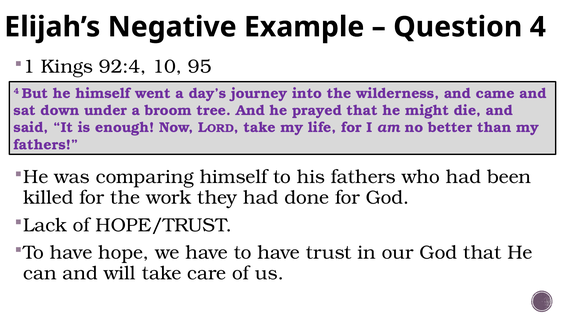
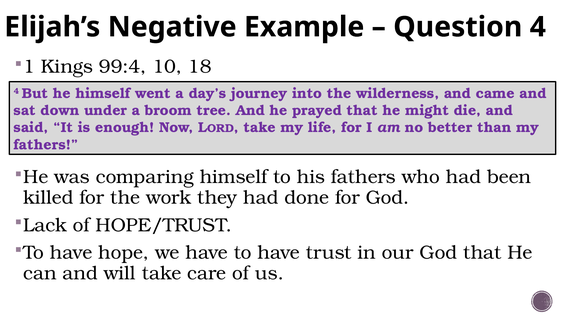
92:4: 92:4 -> 99:4
95: 95 -> 18
